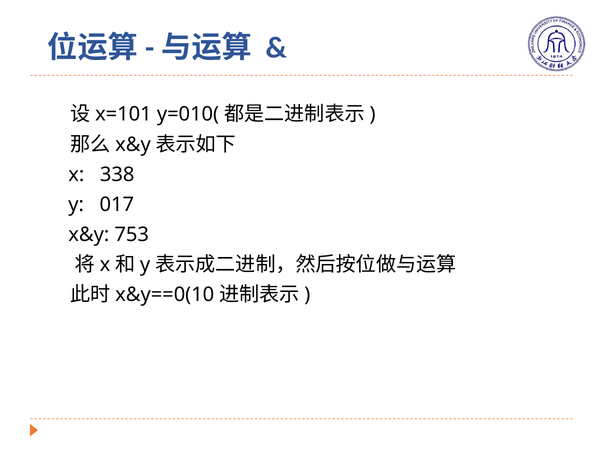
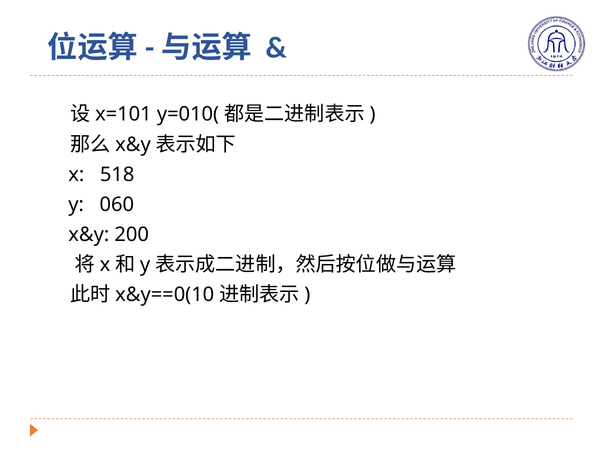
338: 338 -> 518
017: 017 -> 060
753: 753 -> 200
